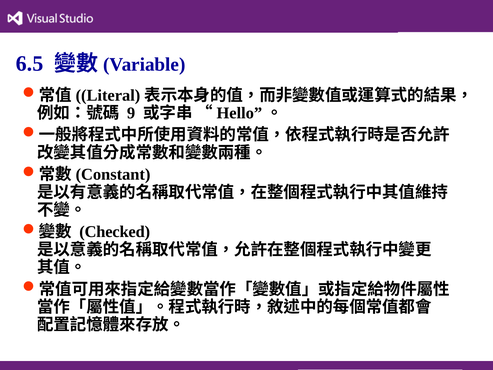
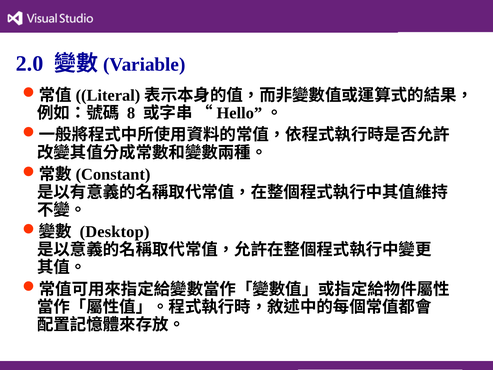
6.5: 6.5 -> 2.0
9: 9 -> 8
Checked: Checked -> Desktop
